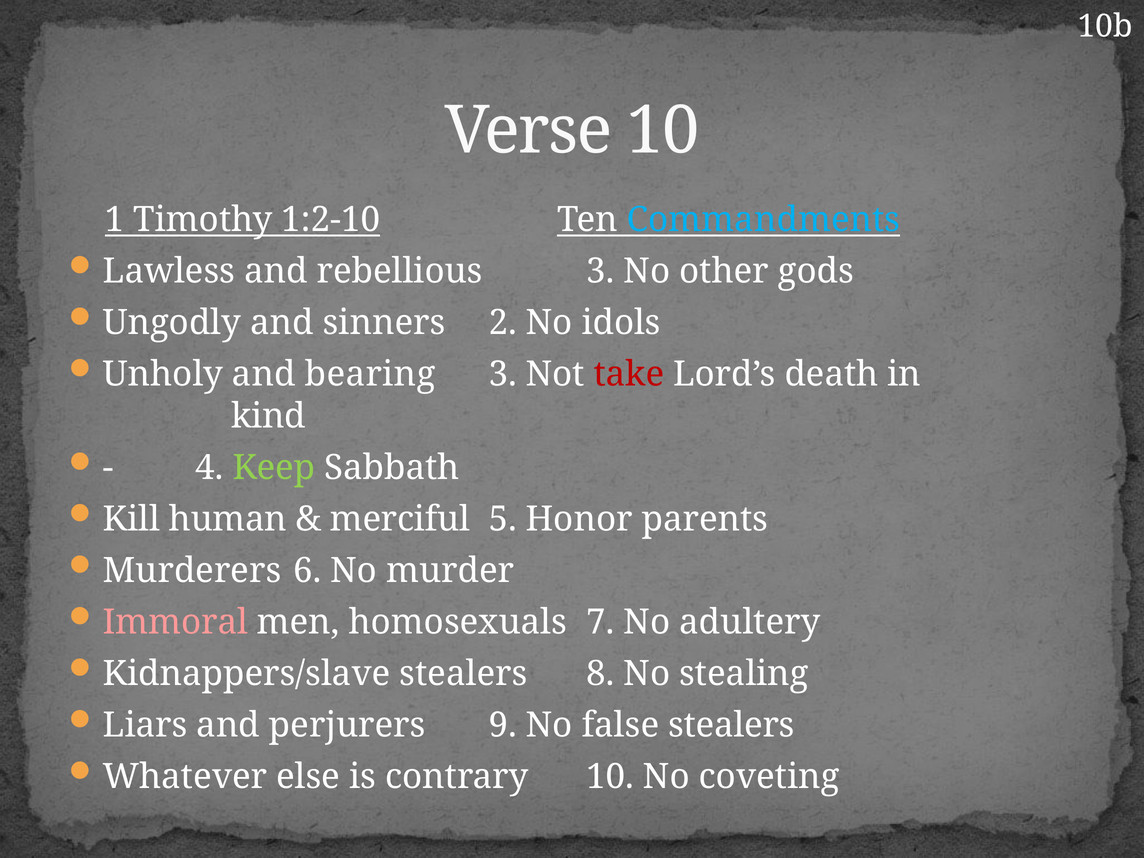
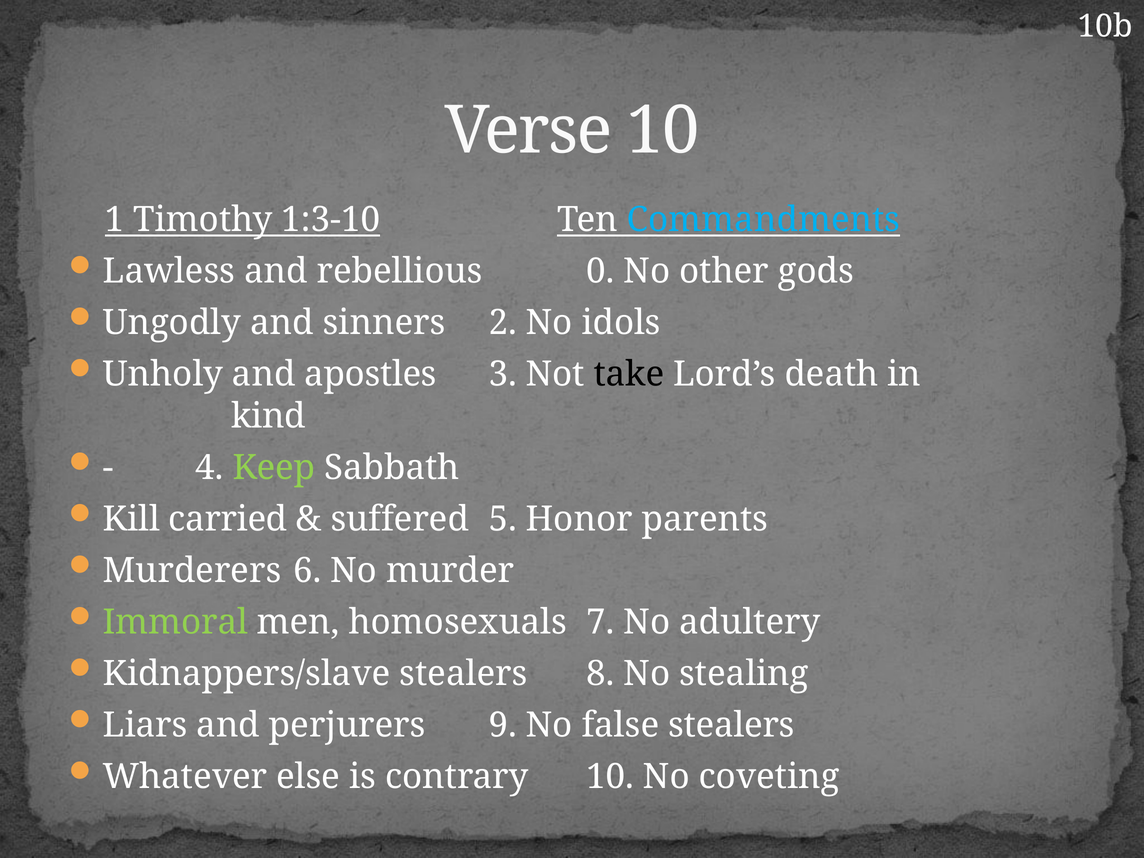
1:2-10: 1:2-10 -> 1:3-10
rebellious 3: 3 -> 0
bearing: bearing -> apostles
take colour: red -> black
human: human -> carried
merciful: merciful -> suffered
Immoral colour: pink -> light green
